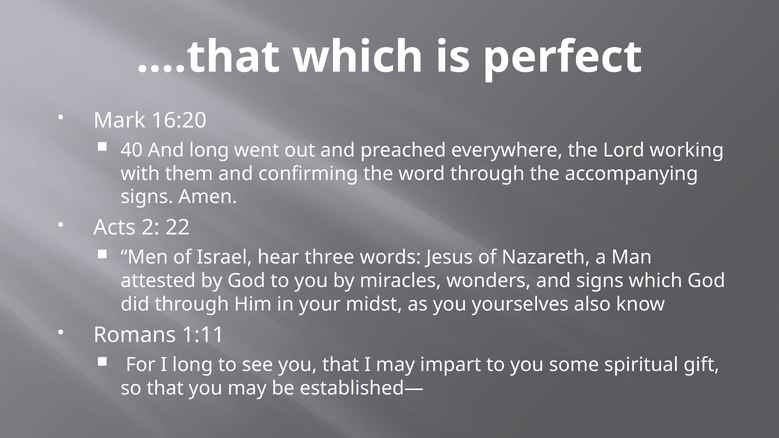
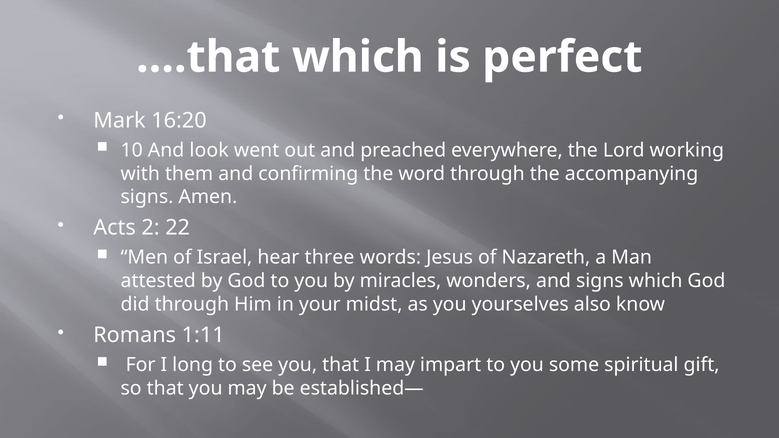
40: 40 -> 10
And long: long -> look
